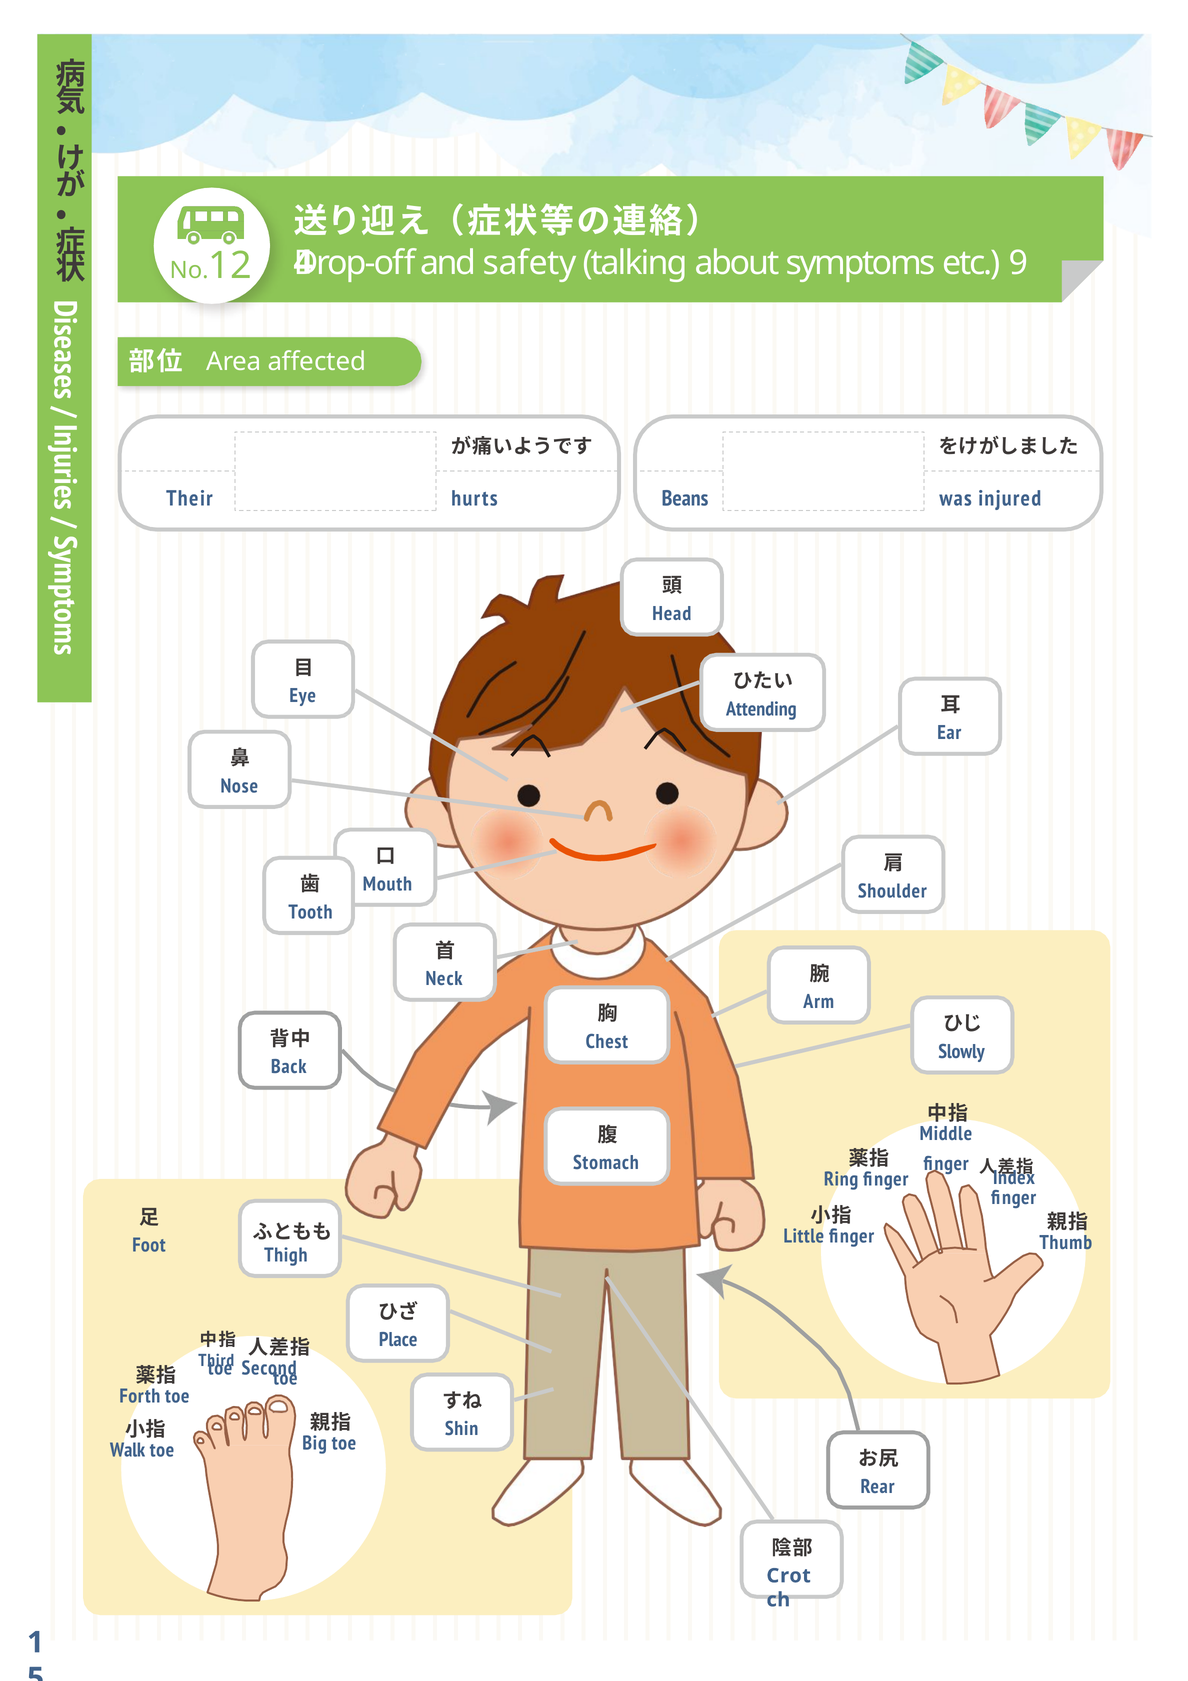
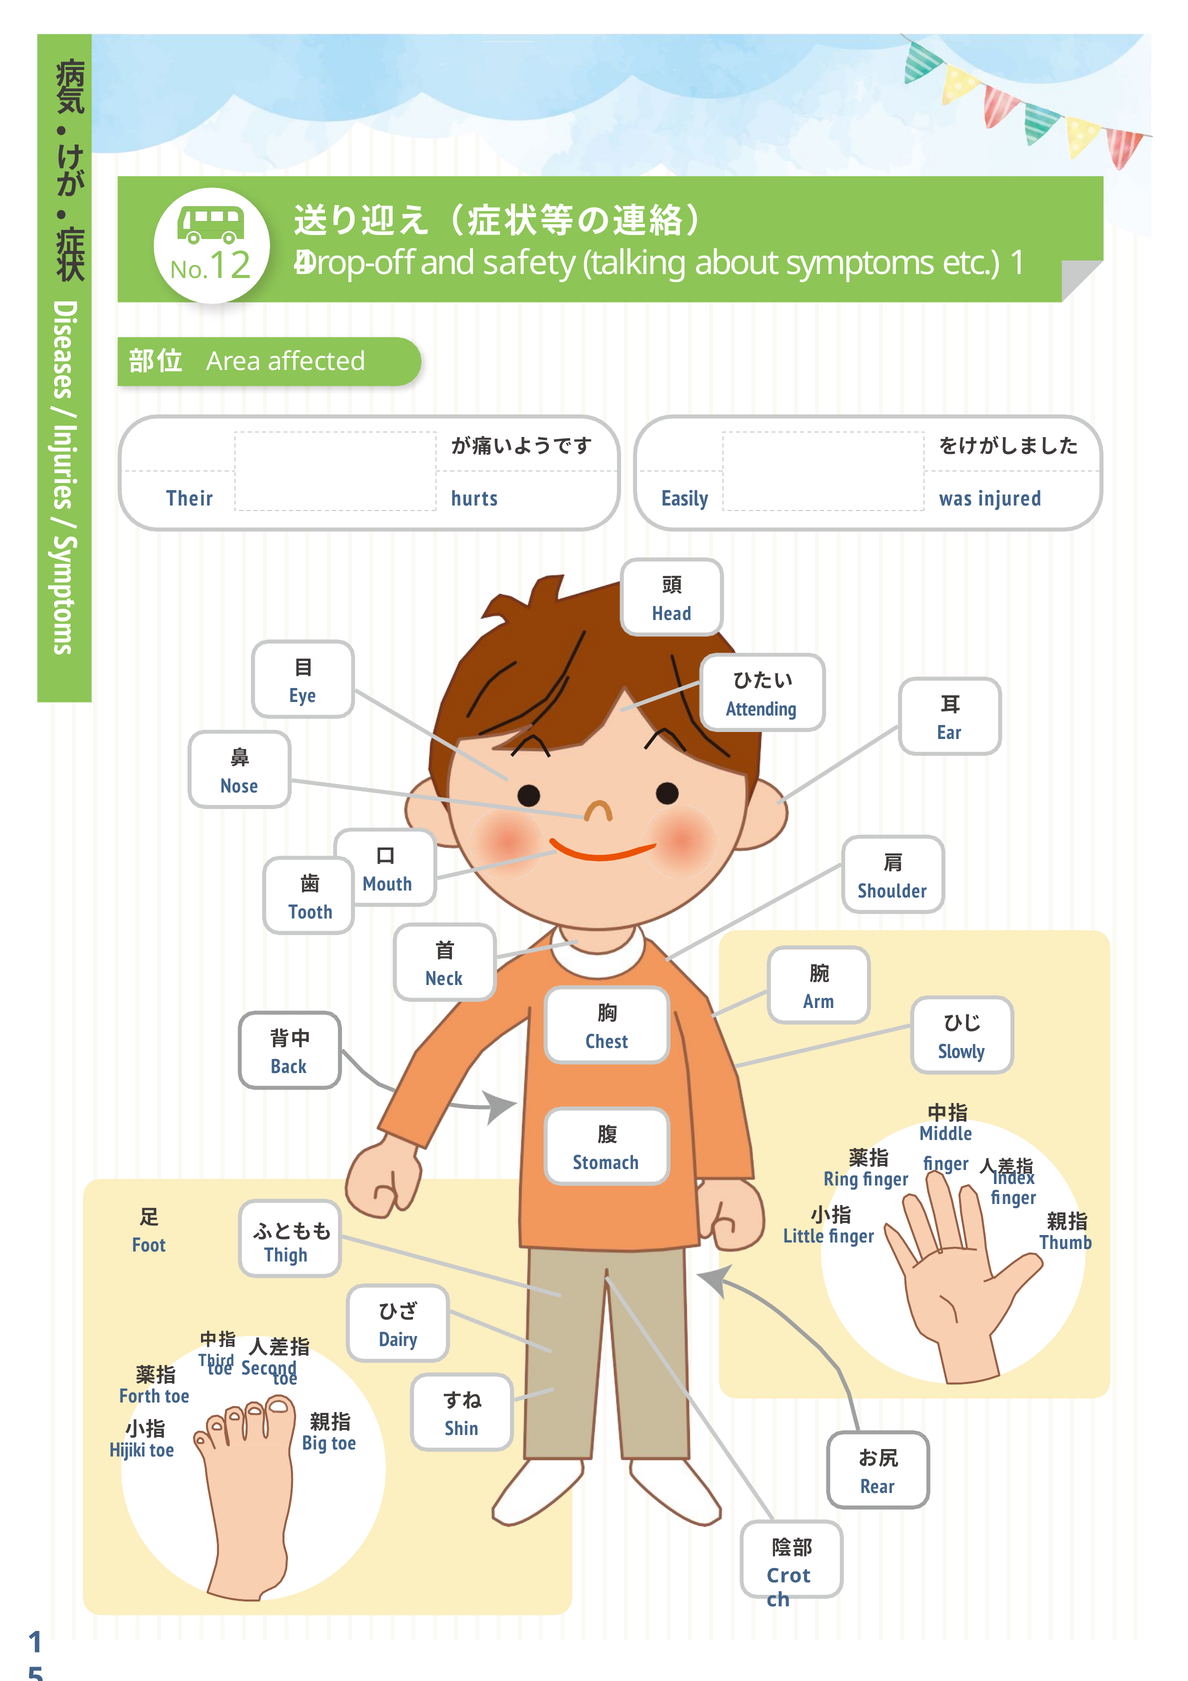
etc 9: 9 -> 1
Beans: Beans -> Easily
Place: Place -> Dairy
Walk: Walk -> Hijiki
